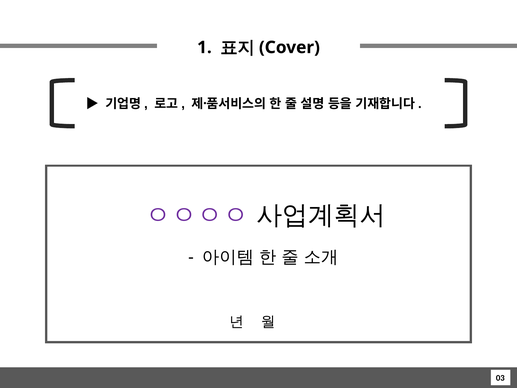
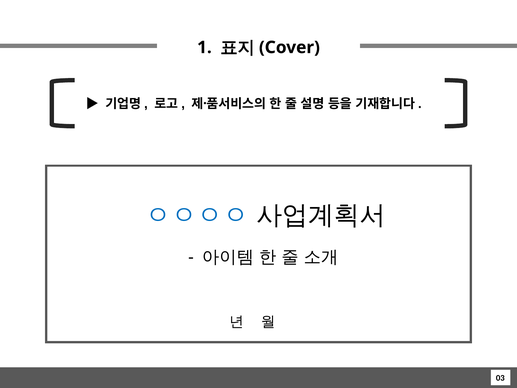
ㅇㅇㅇㅇ colour: purple -> blue
